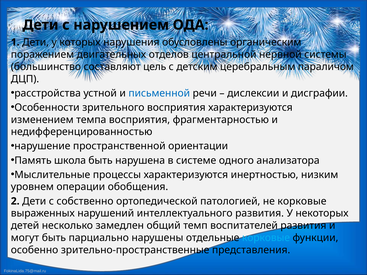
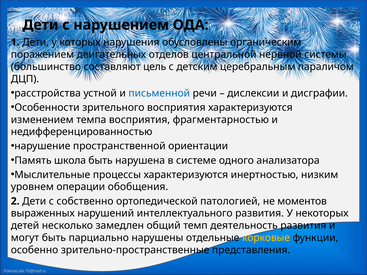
не корковые: корковые -> моментов
воспитателей: воспитателей -> деятельность
корковые at (266, 238) colour: light blue -> yellow
